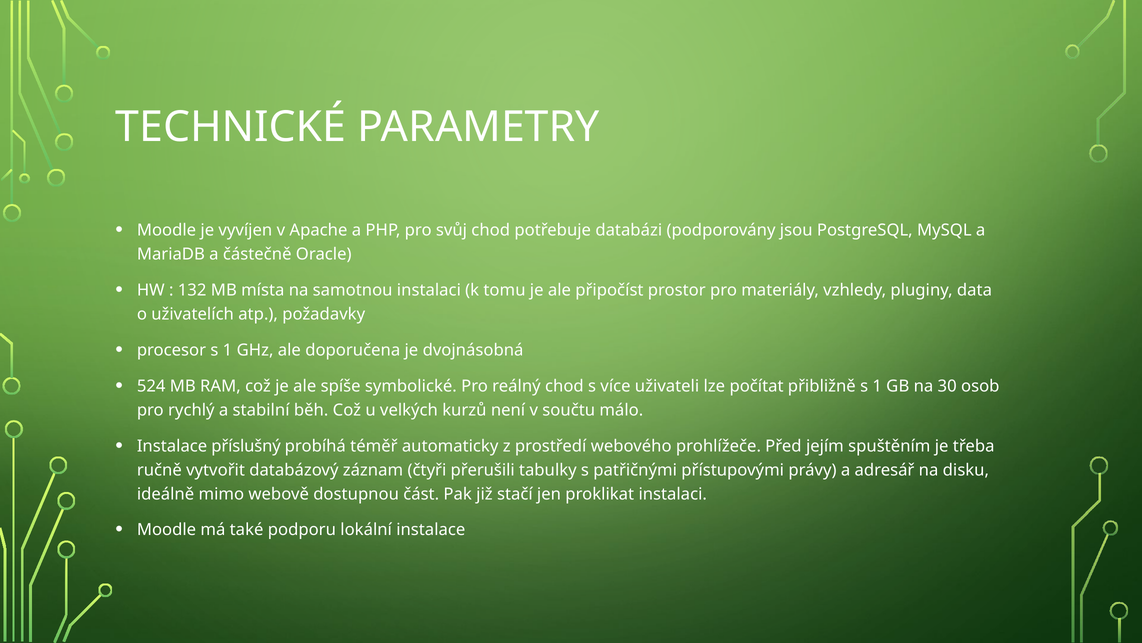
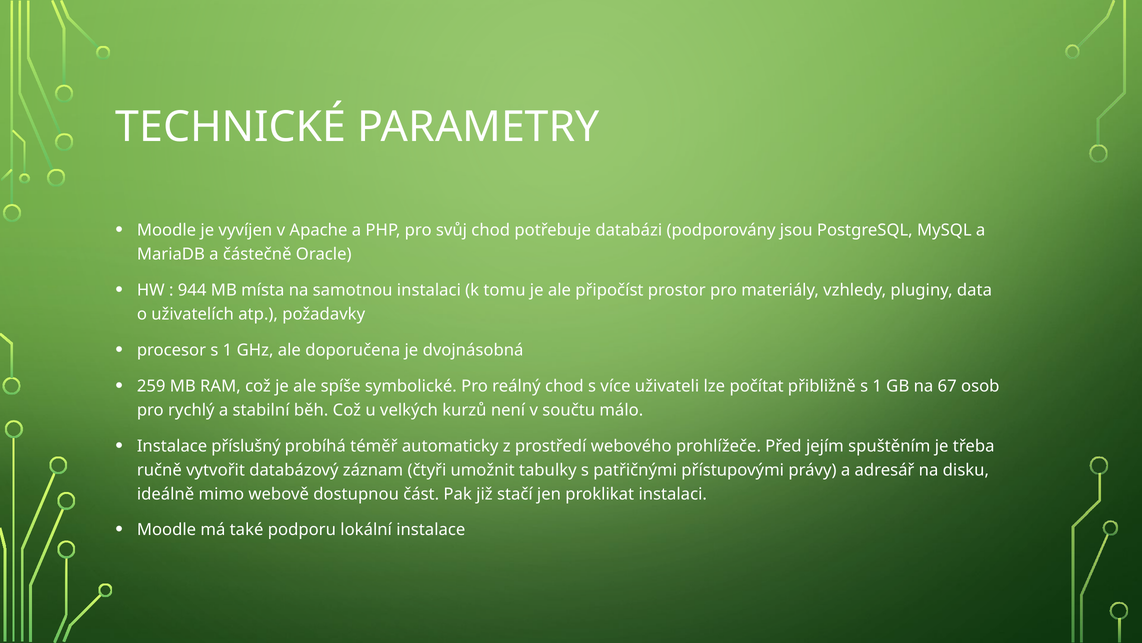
132: 132 -> 944
524: 524 -> 259
30: 30 -> 67
přerušili: přerušili -> umožnit
